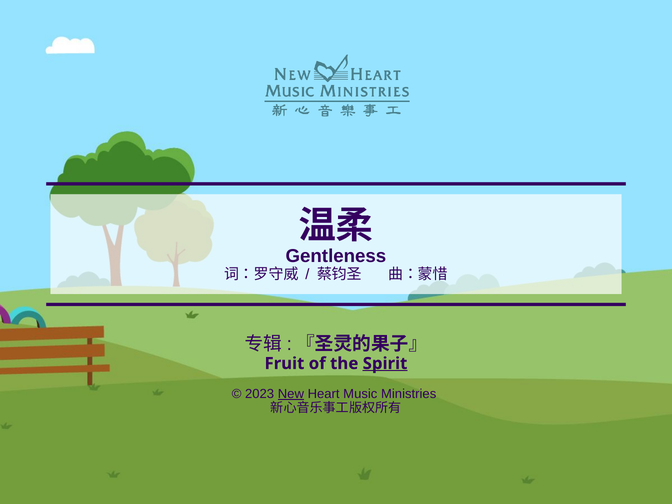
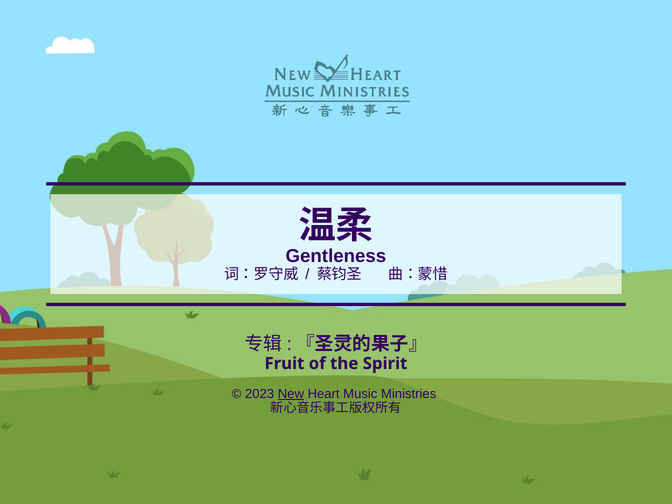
Spirit underline: present -> none
